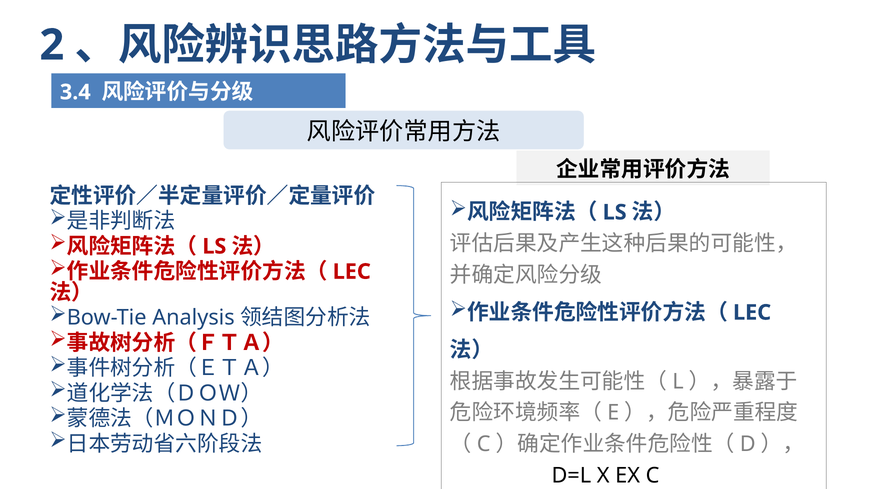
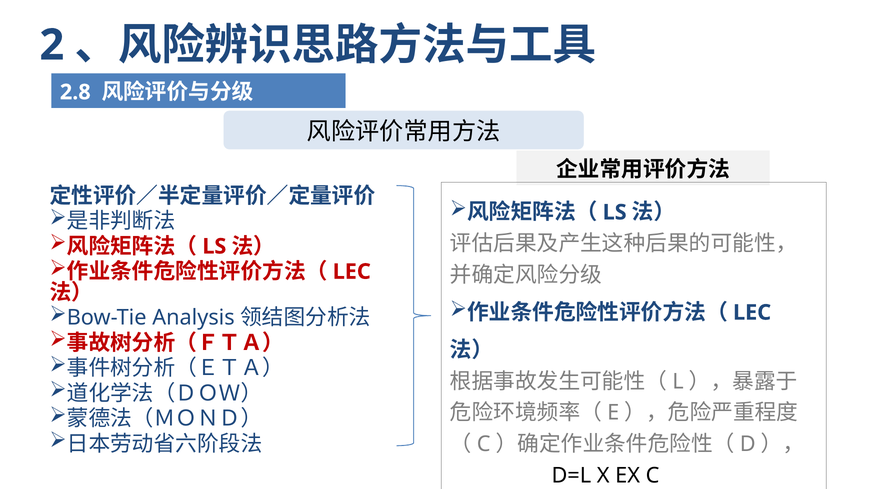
3.4: 3.4 -> 2.8
